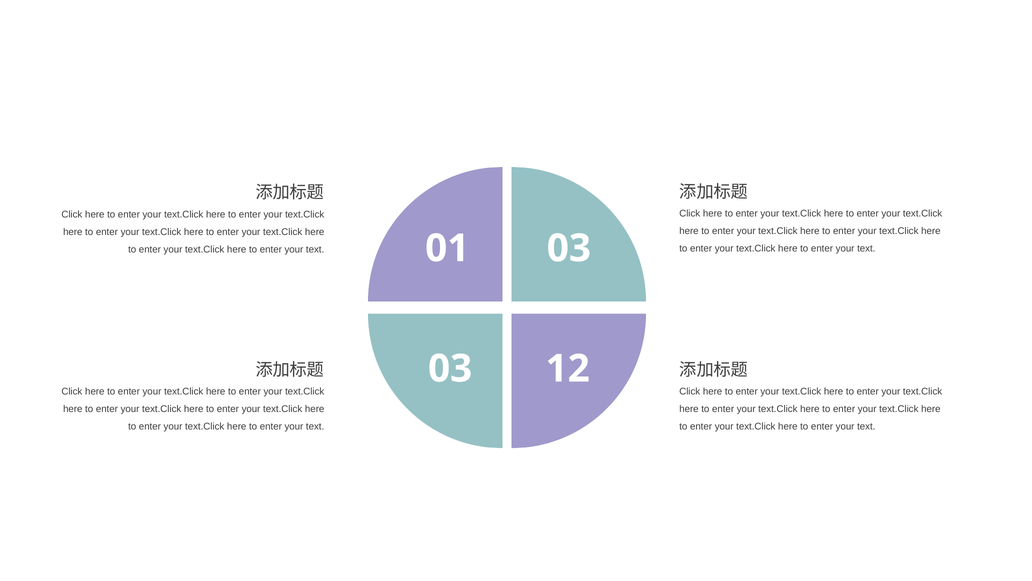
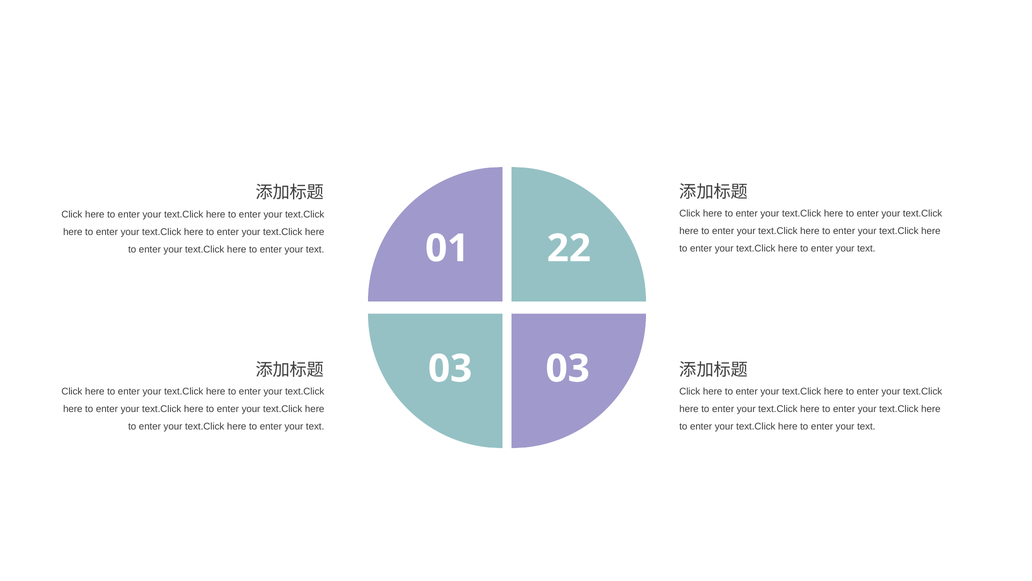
01 03: 03 -> 22
03 12: 12 -> 03
